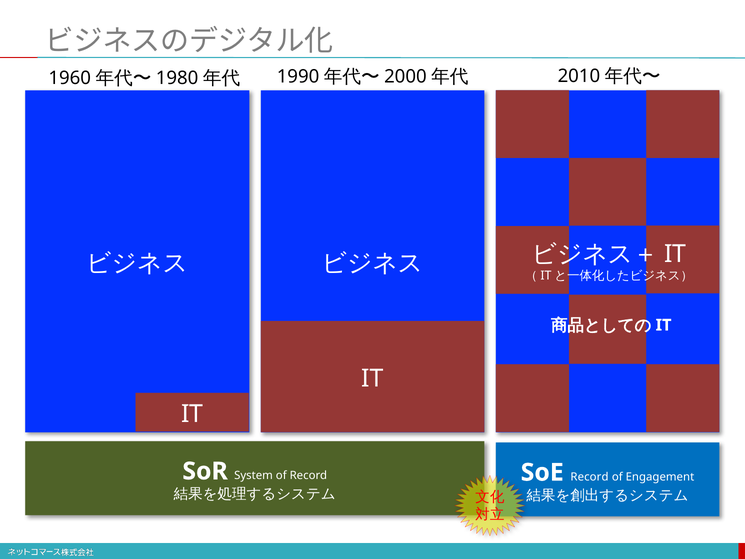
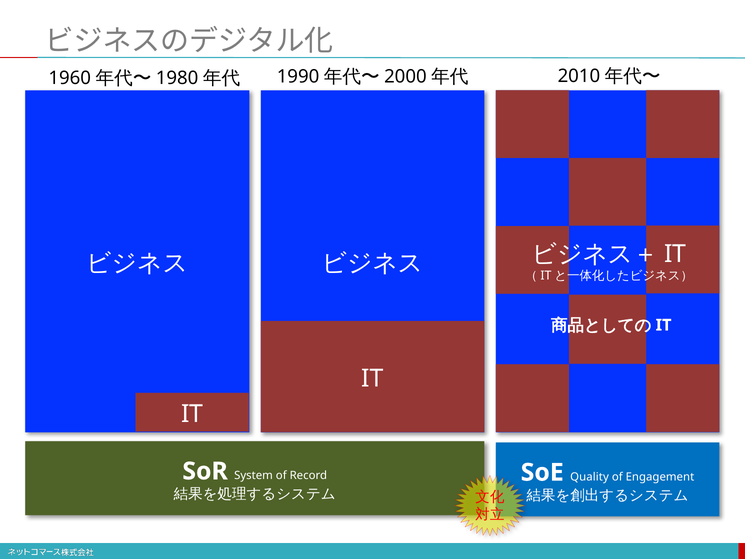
Record at (590, 477): Record -> Quality
